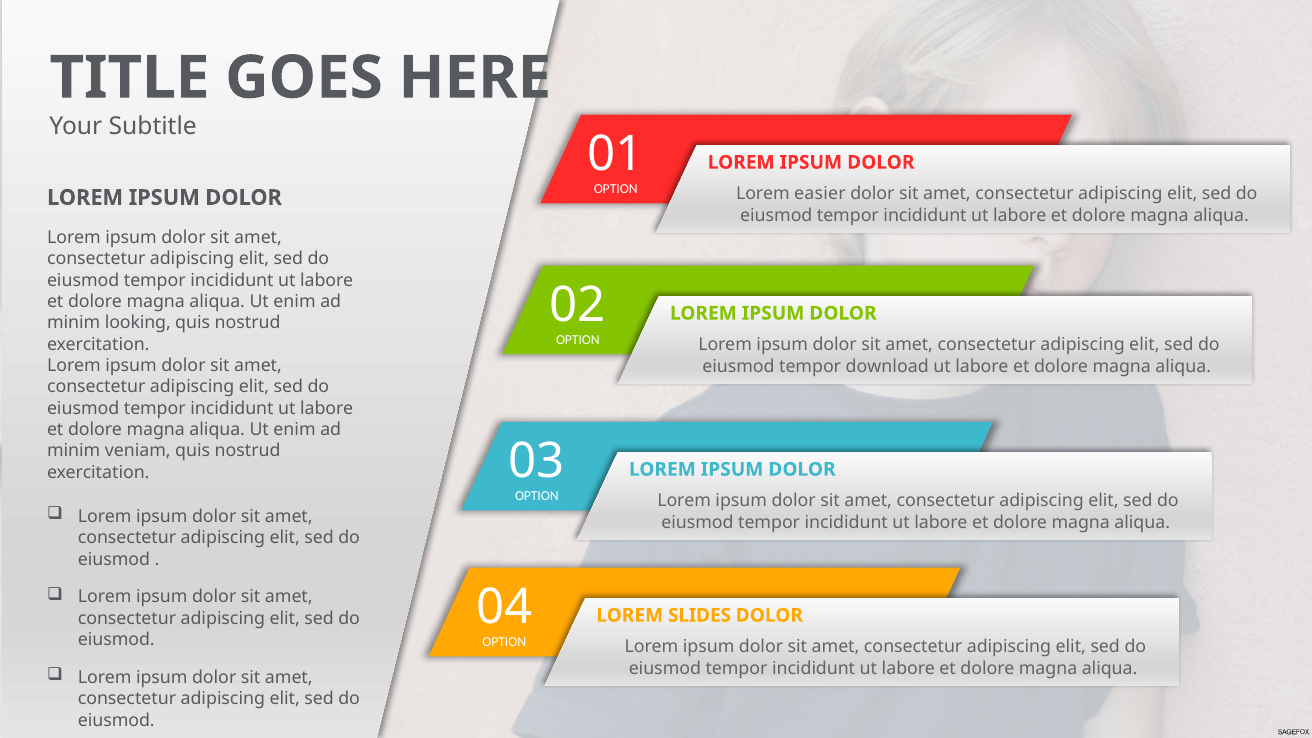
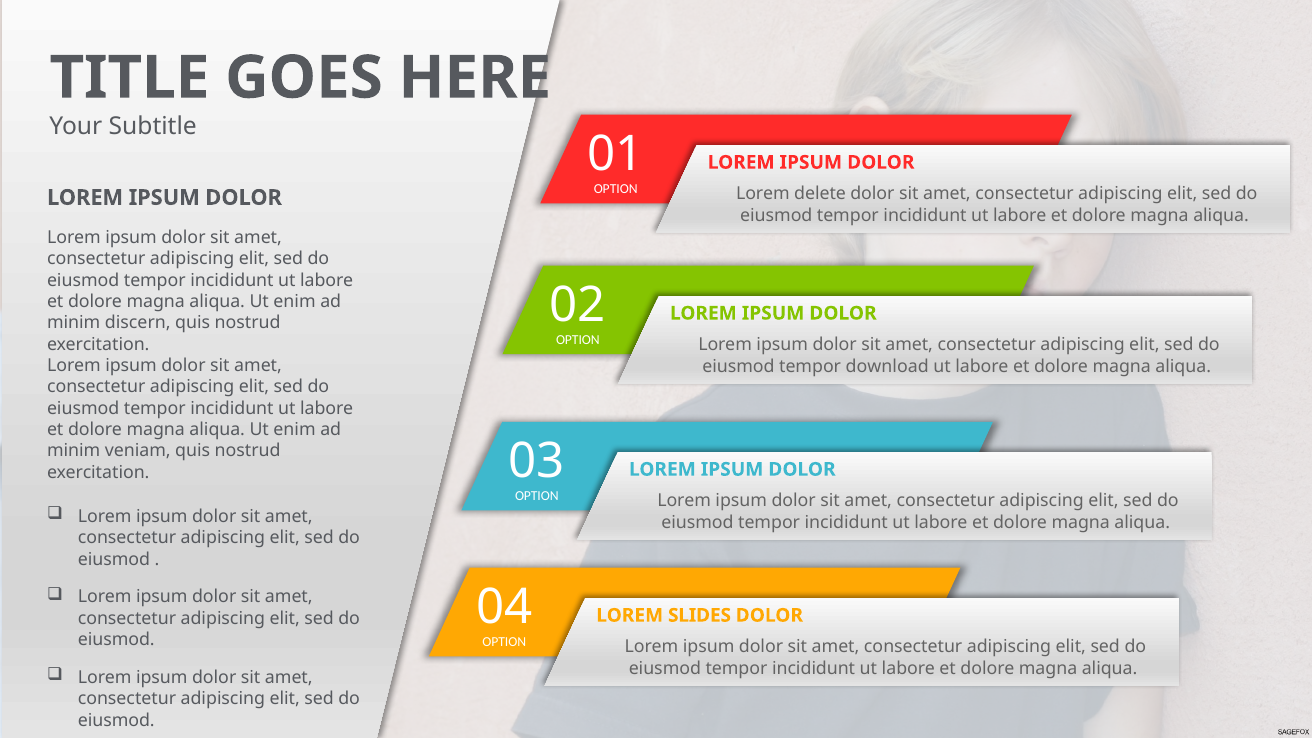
easier: easier -> delete
looking: looking -> discern
